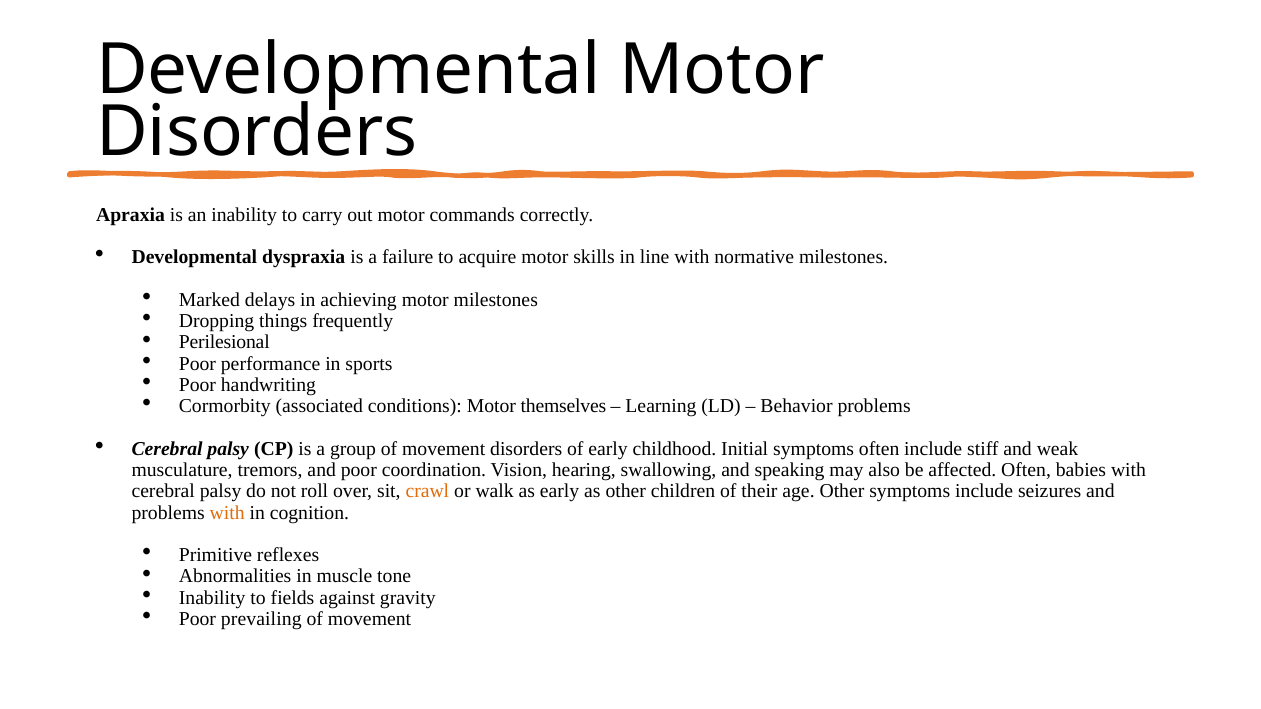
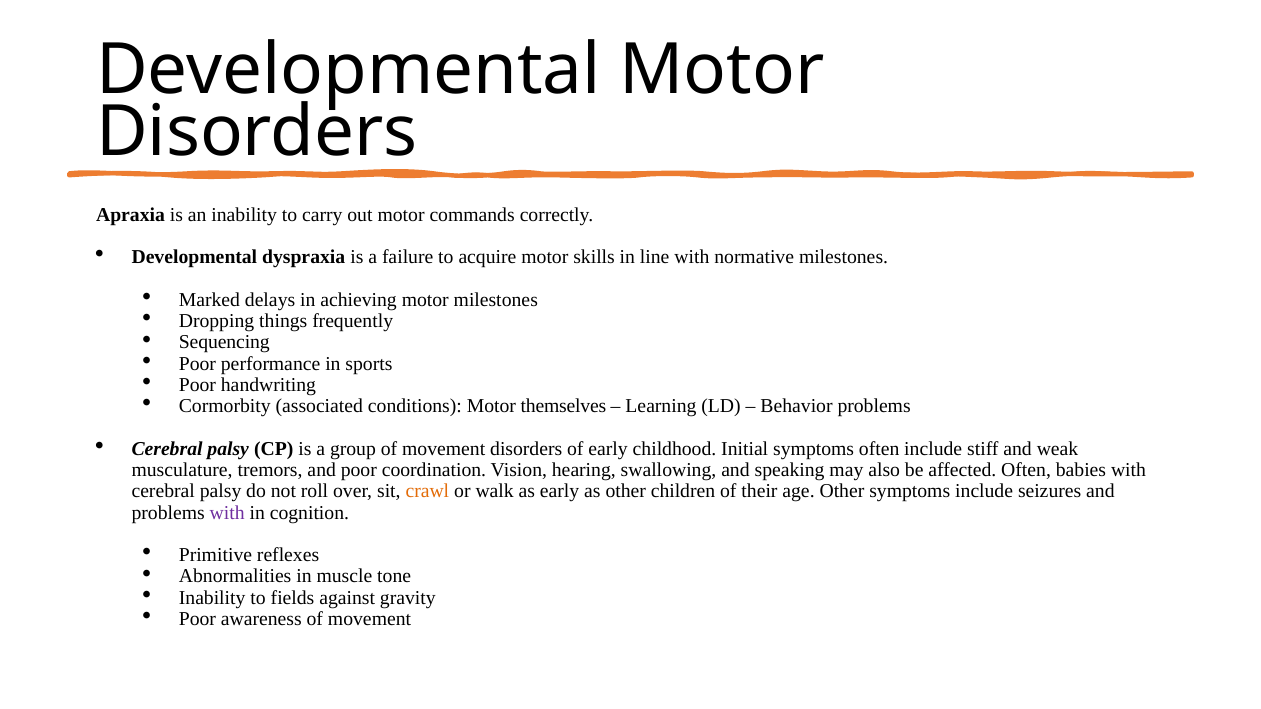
Perilesional: Perilesional -> Sequencing
with at (227, 513) colour: orange -> purple
prevailing: prevailing -> awareness
